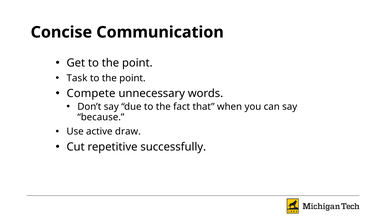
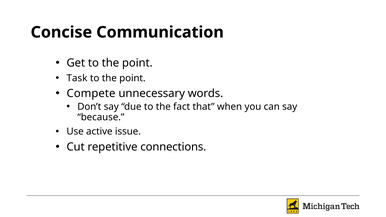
draw: draw -> issue
successfully: successfully -> connections
